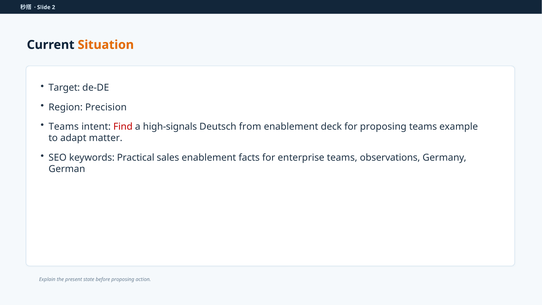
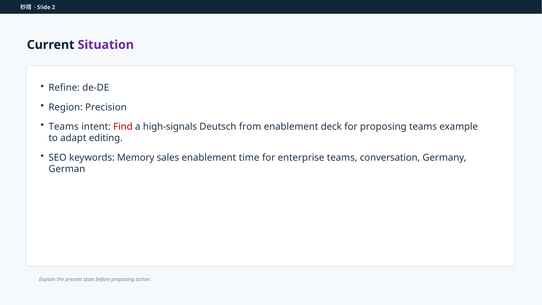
Situation colour: orange -> purple
Target: Target -> Refine
matter: matter -> editing
Practical: Practical -> Memory
facts: facts -> time
observations: observations -> conversation
